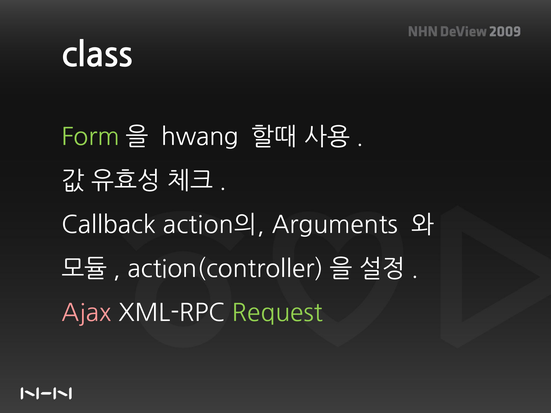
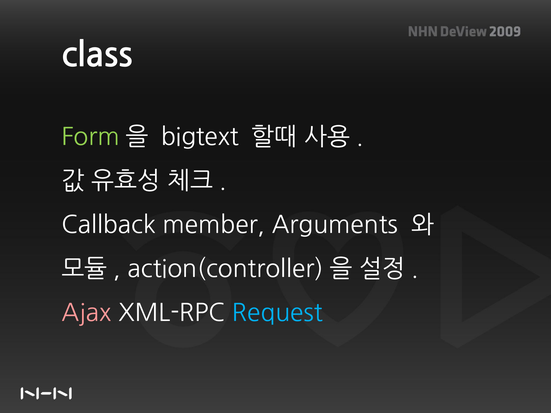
hwang: hwang -> bigtext
action의: action의 -> member
Request colour: light green -> light blue
